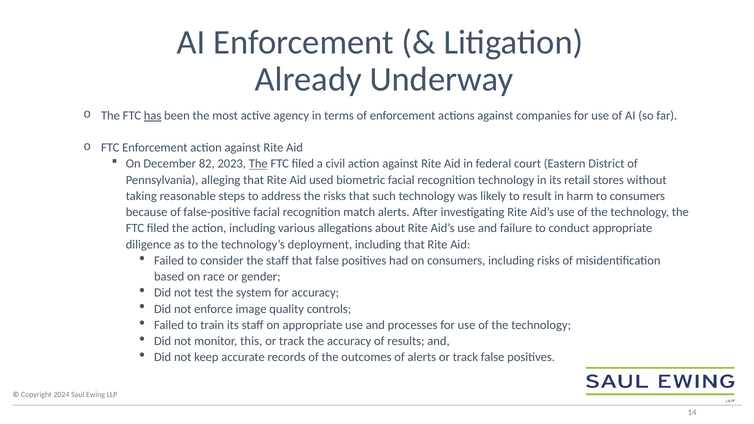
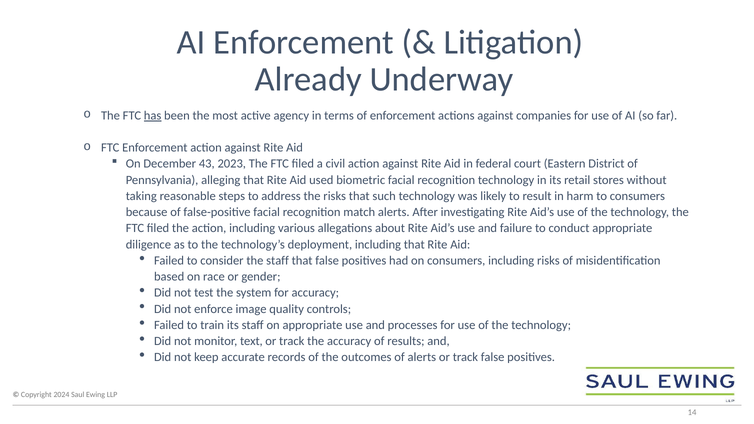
82: 82 -> 43
The at (258, 164) underline: present -> none
this: this -> text
